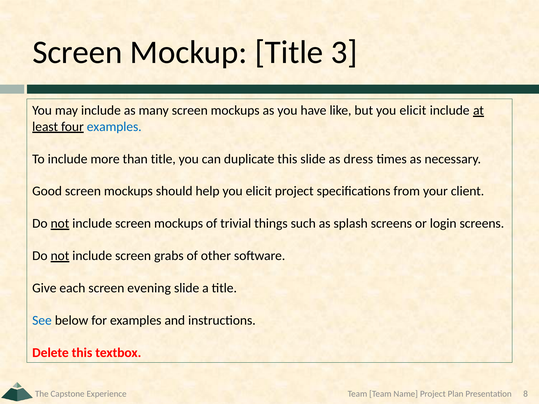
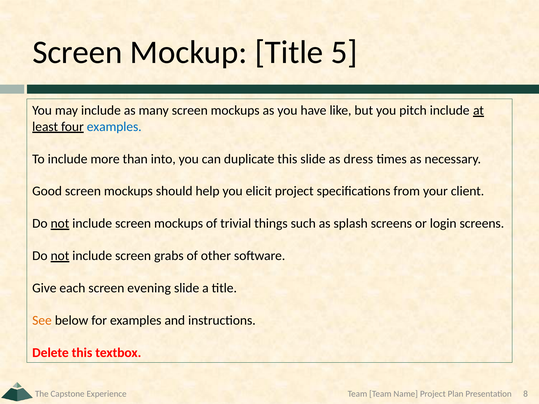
3: 3 -> 5
but you elicit: elicit -> pitch
than title: title -> into
See colour: blue -> orange
